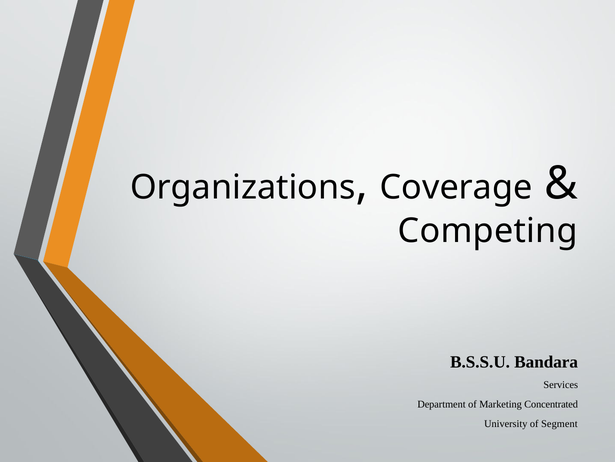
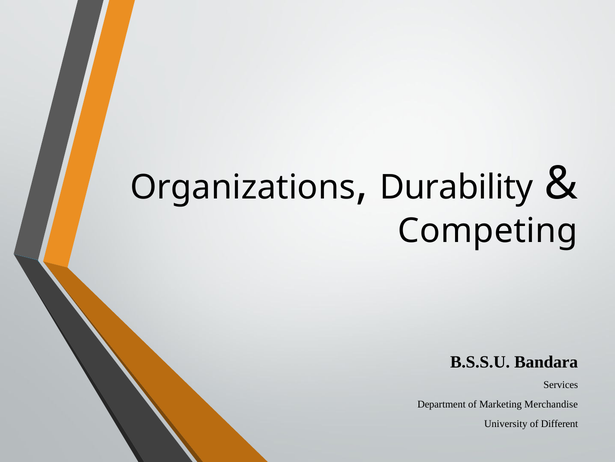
Coverage: Coverage -> Durability
Concentrated: Concentrated -> Merchandise
Segment: Segment -> Different
